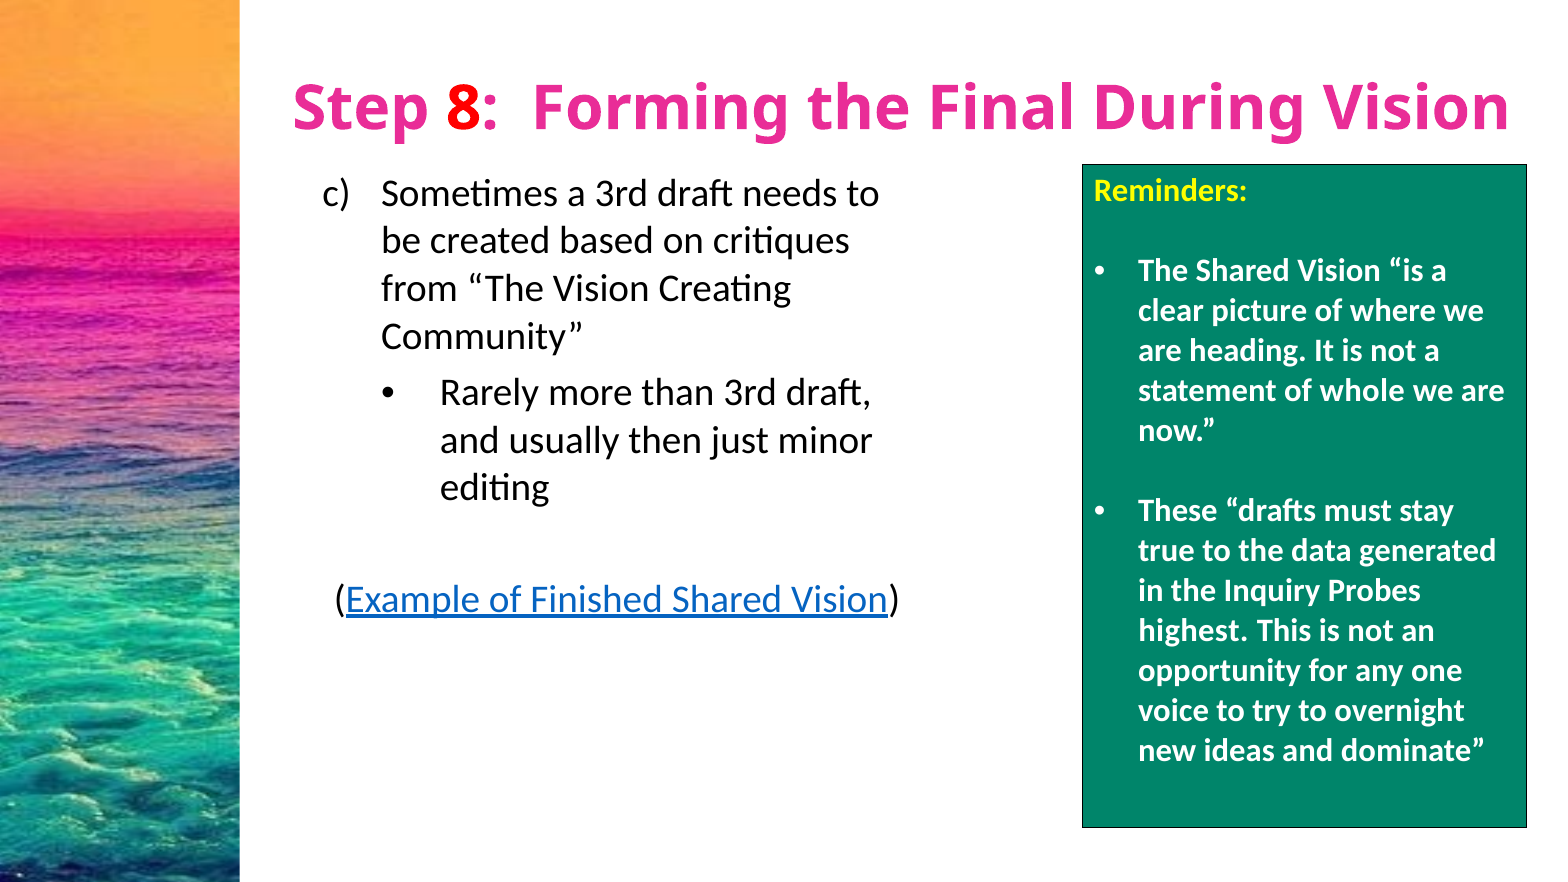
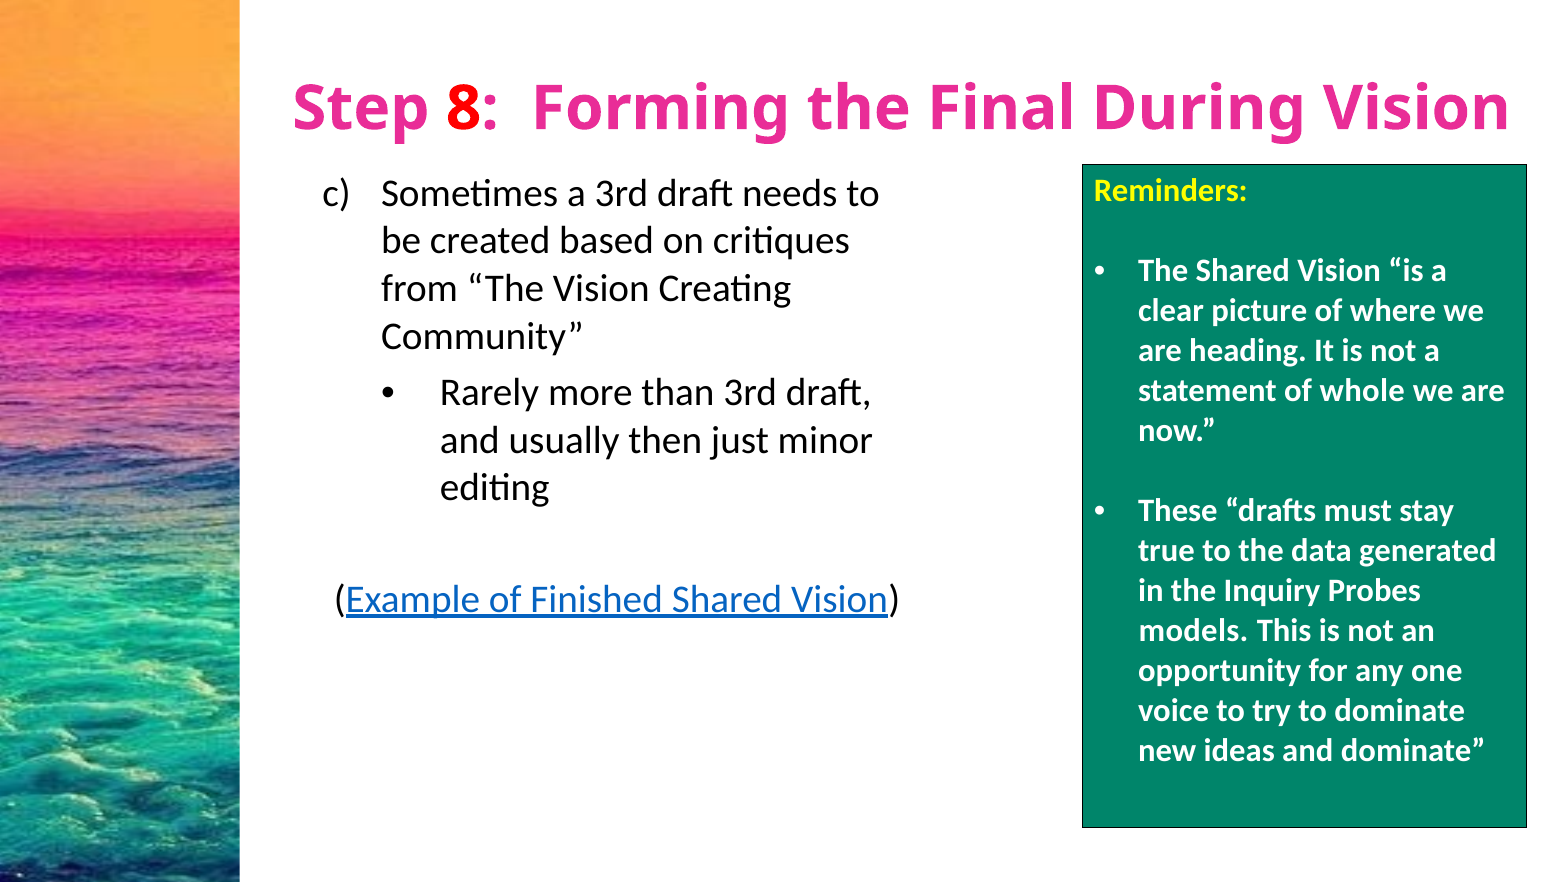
highest: highest -> models
to overnight: overnight -> dominate
